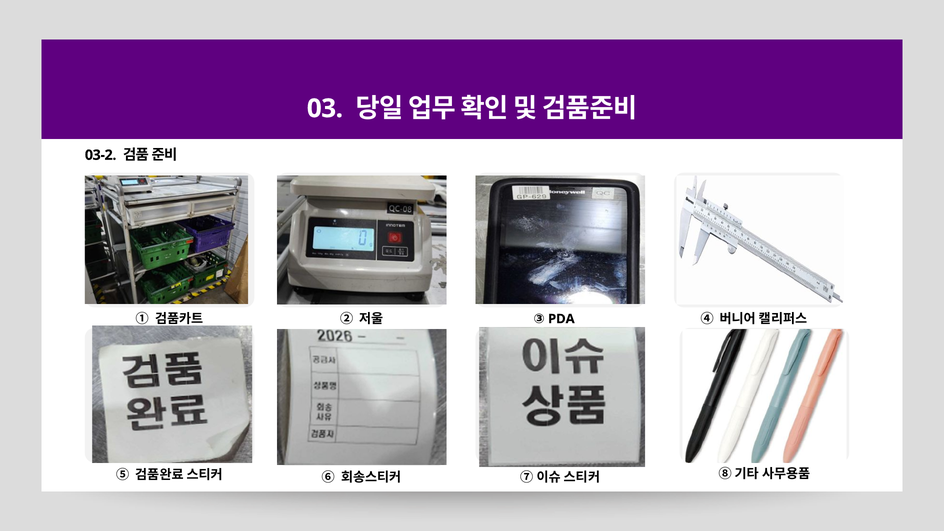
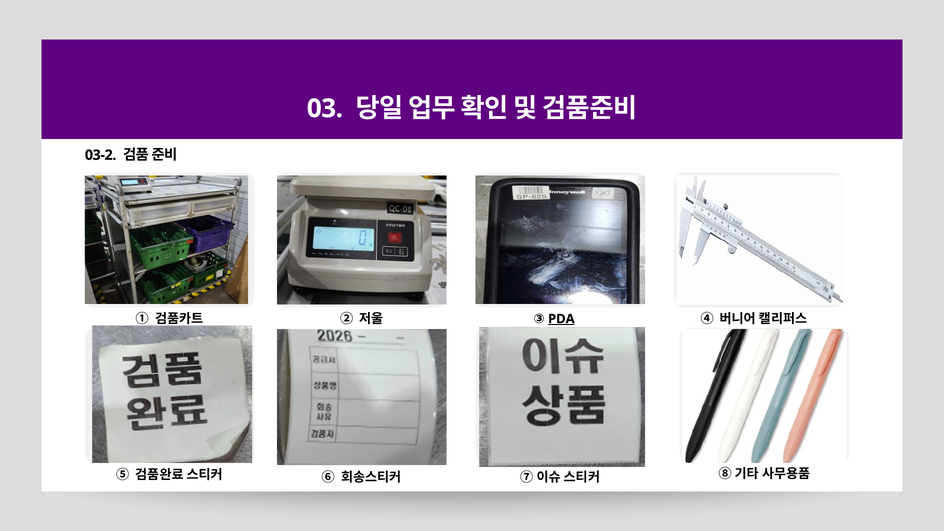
PDA underline: none -> present
